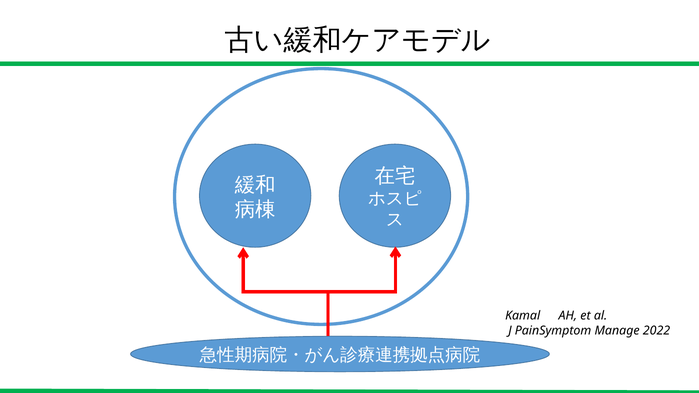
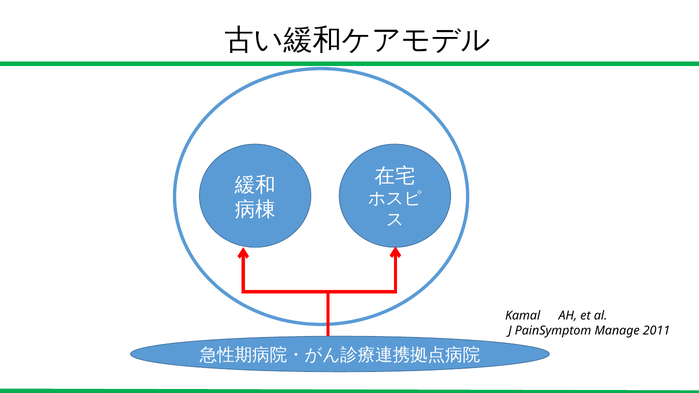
2022: 2022 -> 2011
